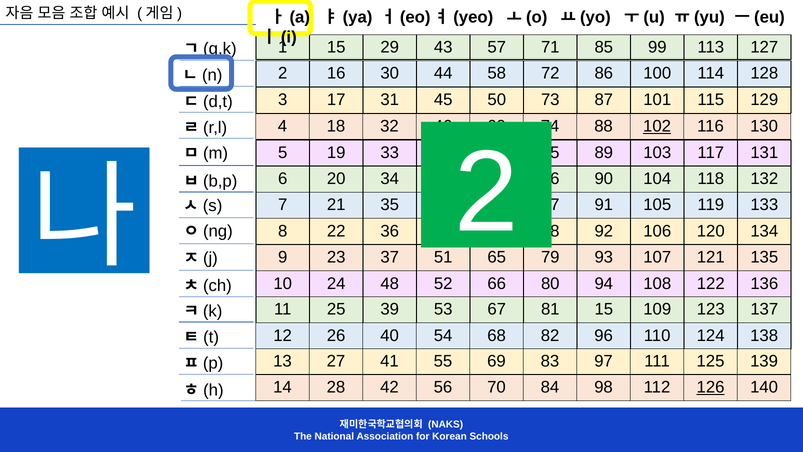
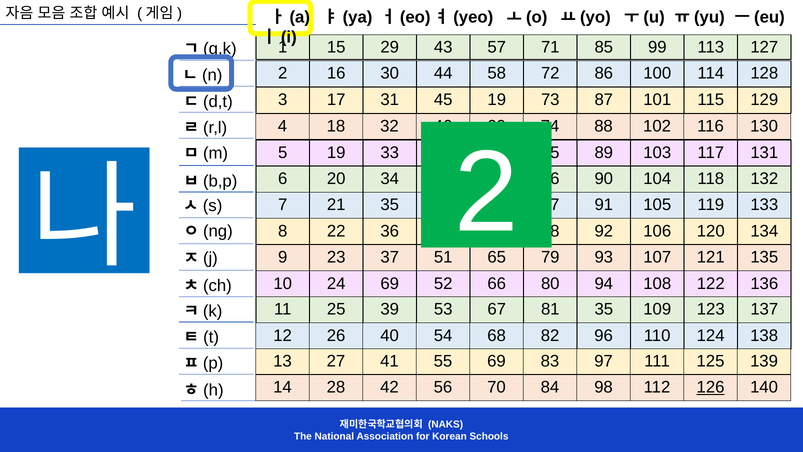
45 50: 50 -> 19
102 underline: present -> none
24 48: 48 -> 69
81 15: 15 -> 35
